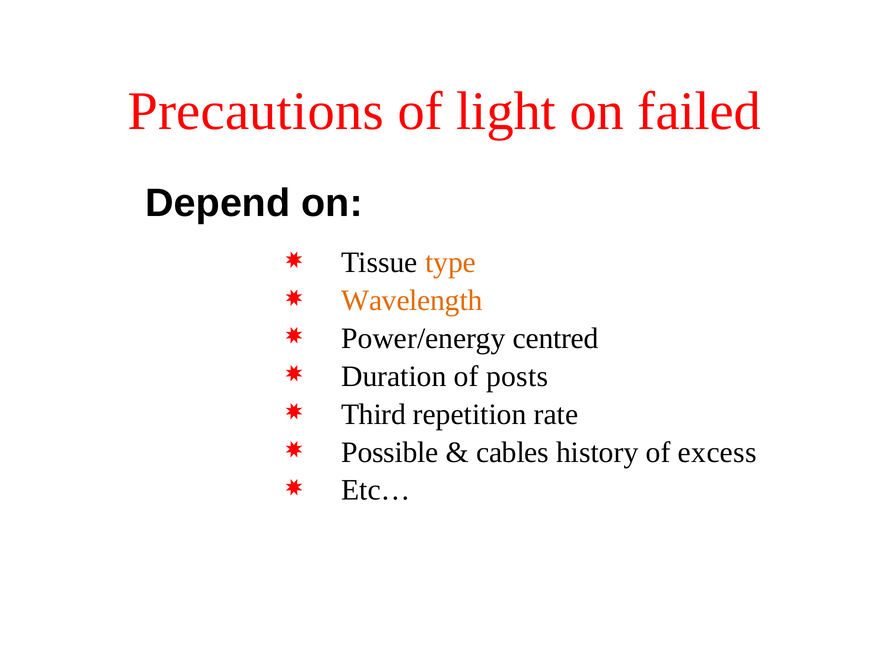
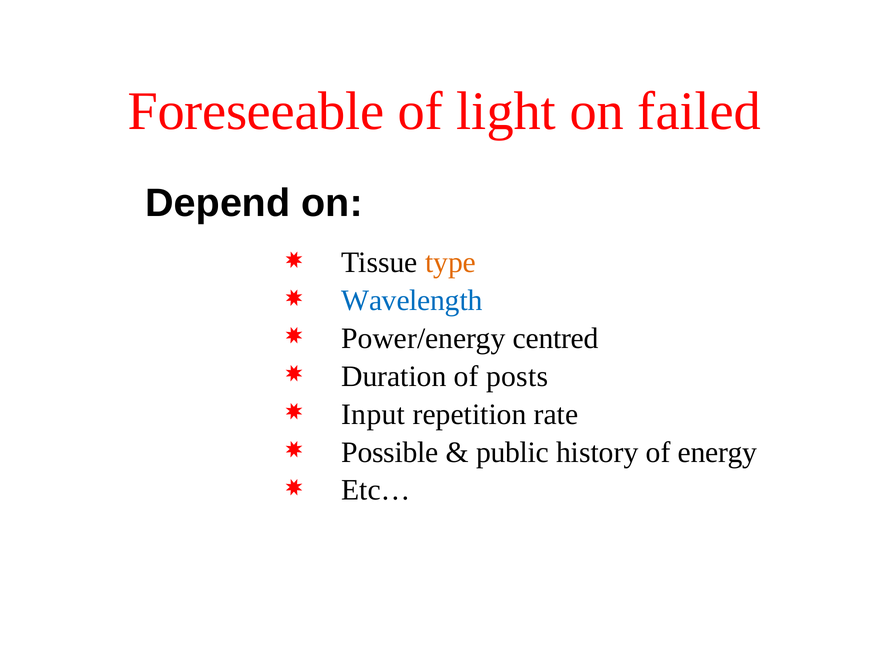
Precautions: Precautions -> Foreseeable
Wavelength colour: orange -> blue
Third: Third -> Input
cables: cables -> public
excess: excess -> energy
